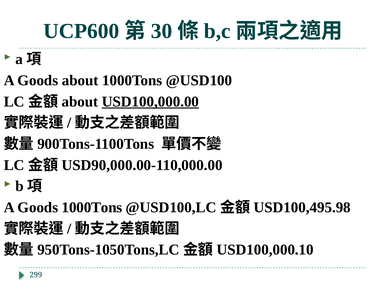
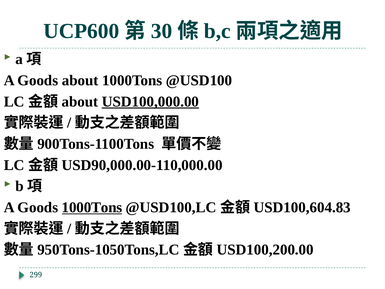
1000Tons at (92, 207) underline: none -> present
USD100,495.98: USD100,495.98 -> USD100,604.83
USD100,000.10: USD100,000.10 -> USD100,200.00
